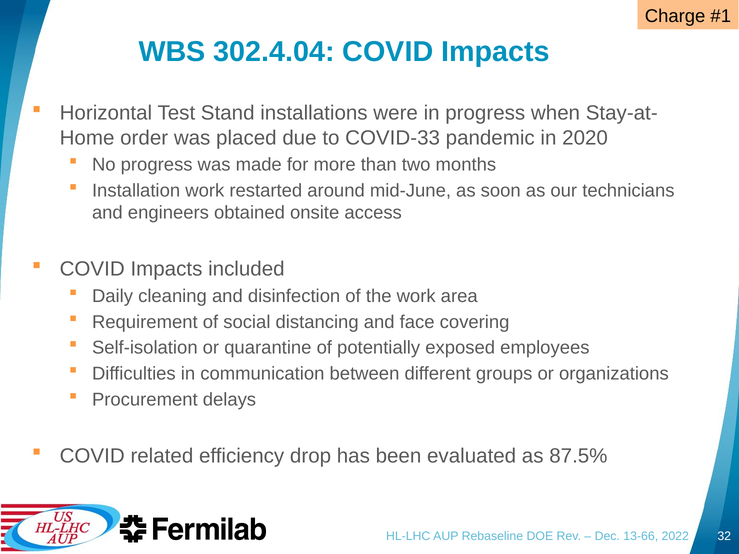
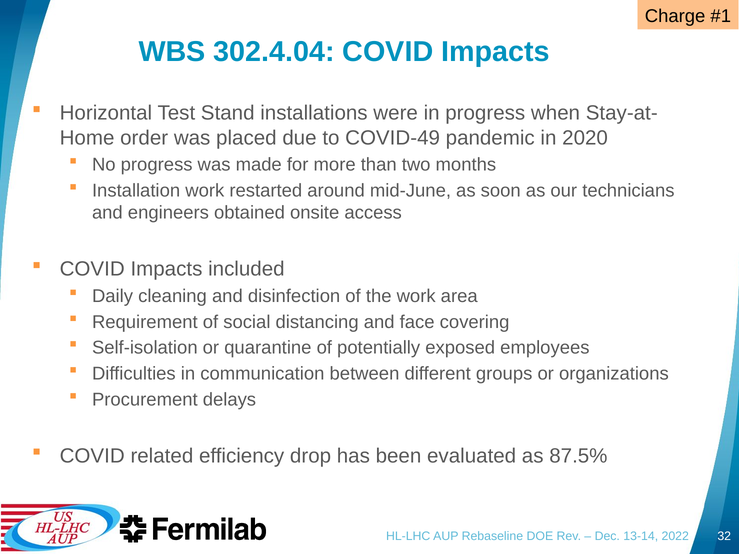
COVID-33: COVID-33 -> COVID-49
13-66: 13-66 -> 13-14
